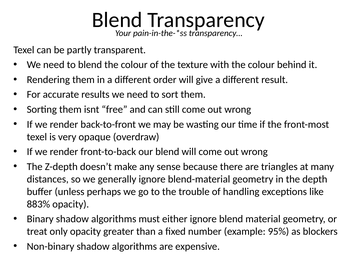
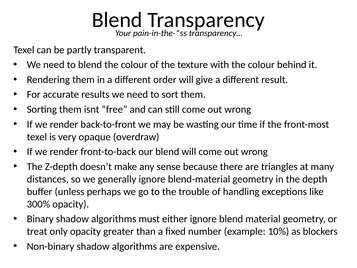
883%: 883% -> 300%
95%: 95% -> 10%
